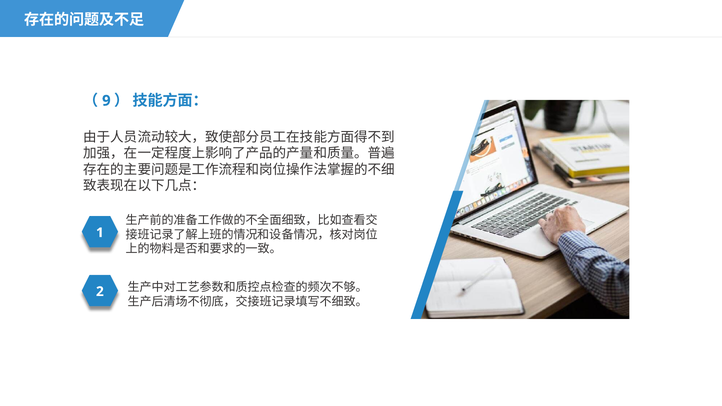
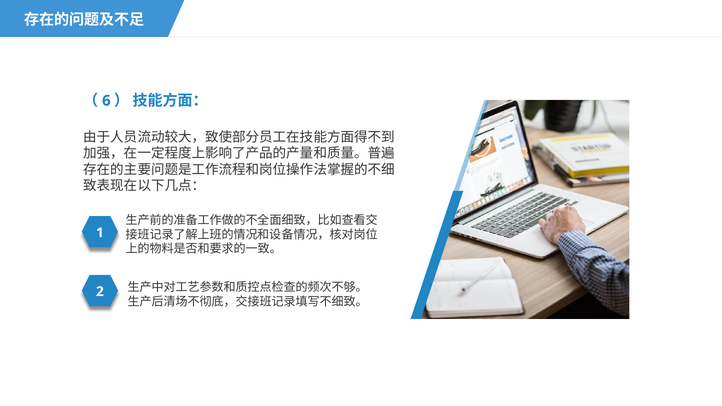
9: 9 -> 6
